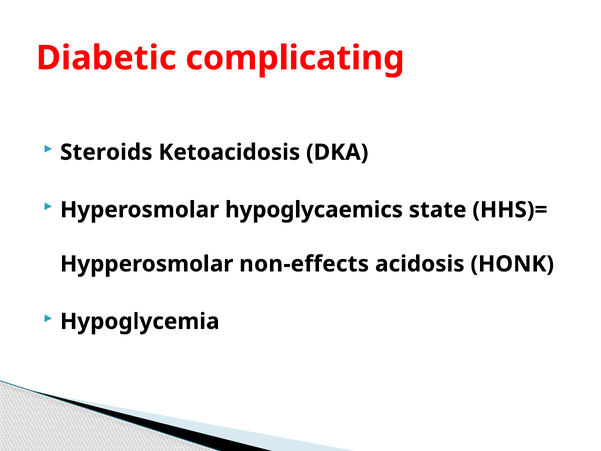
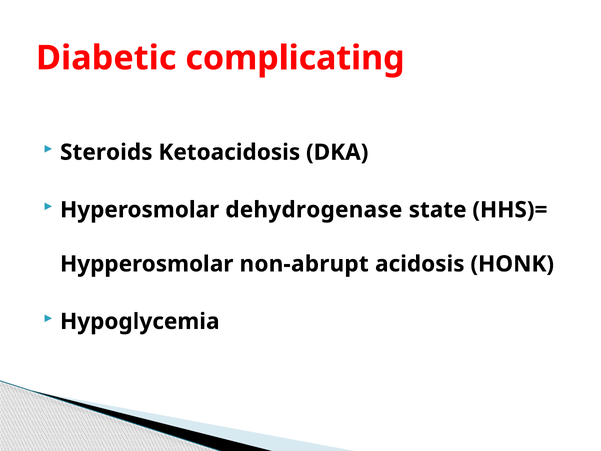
hypoglycaemics: hypoglycaemics -> dehydrogenase
non-effects: non-effects -> non-abrupt
